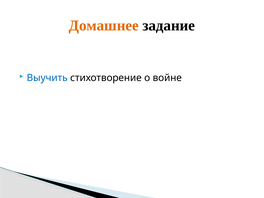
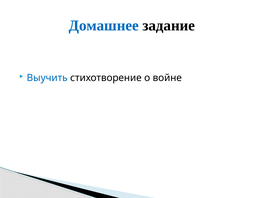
Домашнее colour: orange -> blue
